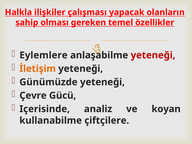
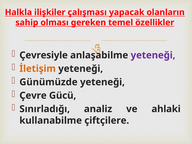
Eylemlere: Eylemlere -> Çevresiyle
yeteneği at (153, 55) colour: red -> purple
Içerisinde: Içerisinde -> Sınırladığı
koyan: koyan -> ahlaki
